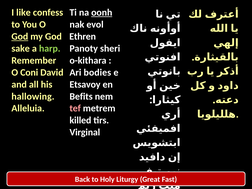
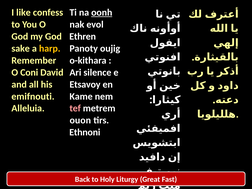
God at (20, 37) underline: present -> none
harp colour: light green -> yellow
sheri: sheri -> oujig
bodies: bodies -> silence
hallowing: hallowing -> emifnouti
Befits: Befits -> Kame
killed: killed -> ouon
Virginal: Virginal -> Ethnoni
